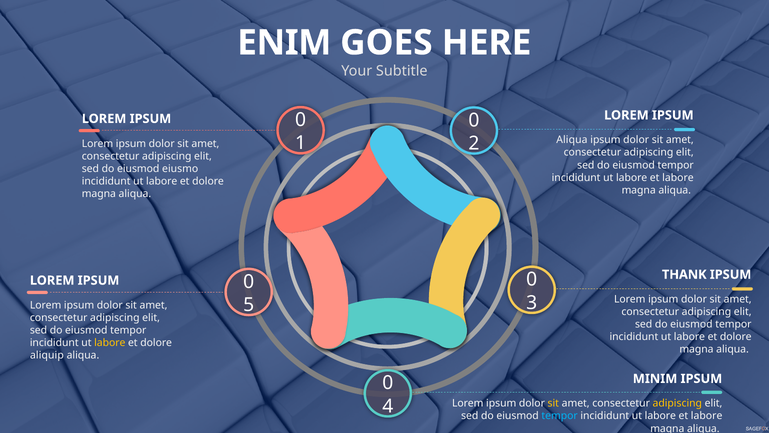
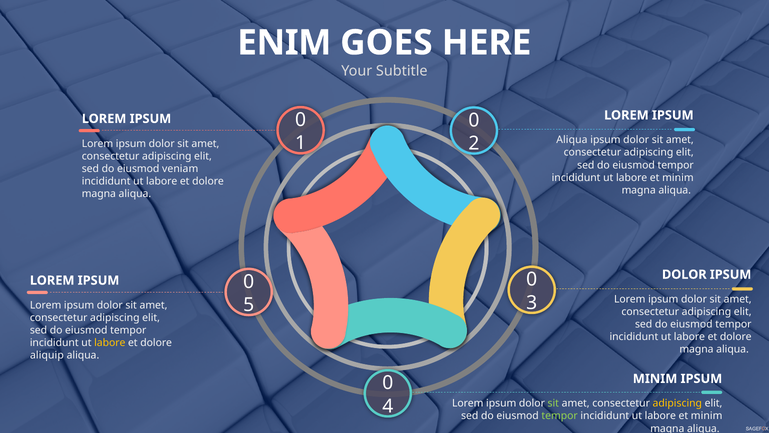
eiusmo: eiusmo -> veniam
labore at (678, 177): labore -> minim
THANK at (684, 274): THANK -> DOLOR
sit at (553, 403) colour: yellow -> light green
tempor at (560, 416) colour: light blue -> light green
labore at (707, 416): labore -> minim
